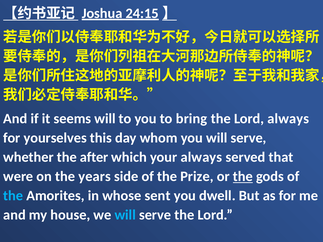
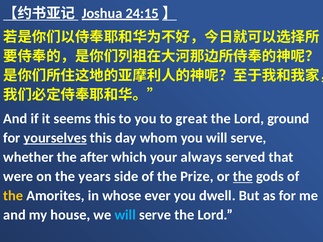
seems will: will -> this
bring: bring -> great
Lord always: always -> ground
yourselves underline: none -> present
the at (13, 196) colour: light blue -> yellow
sent: sent -> ever
